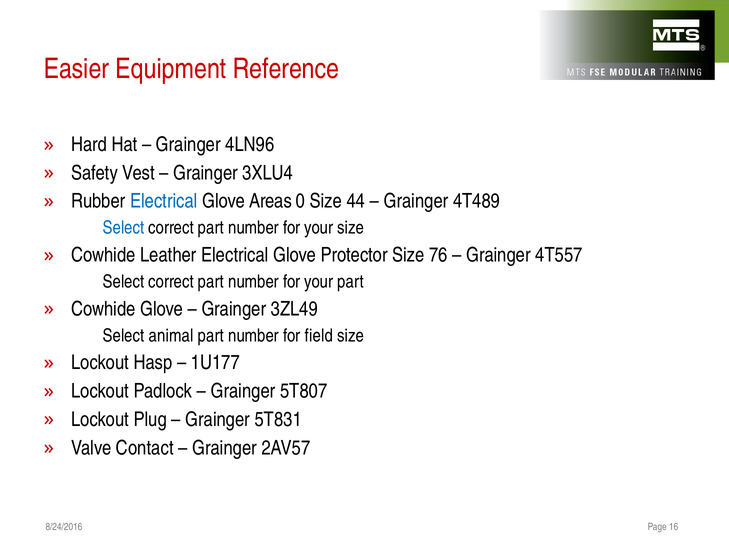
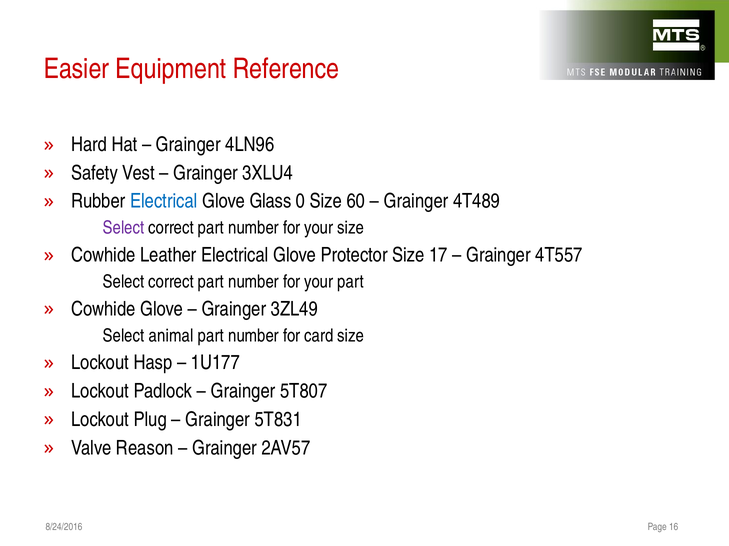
Areas: Areas -> Glass
44: 44 -> 60
Select at (124, 228) colour: blue -> purple
76: 76 -> 17
field: field -> card
Contact: Contact -> Reason
